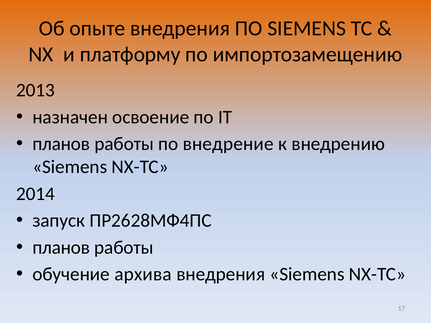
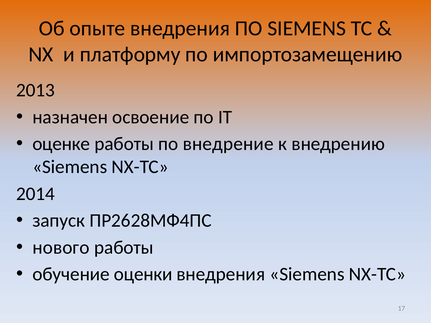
планов at (61, 144): планов -> оценке
планов at (61, 248): планов -> нового
архива: архива -> оценки
